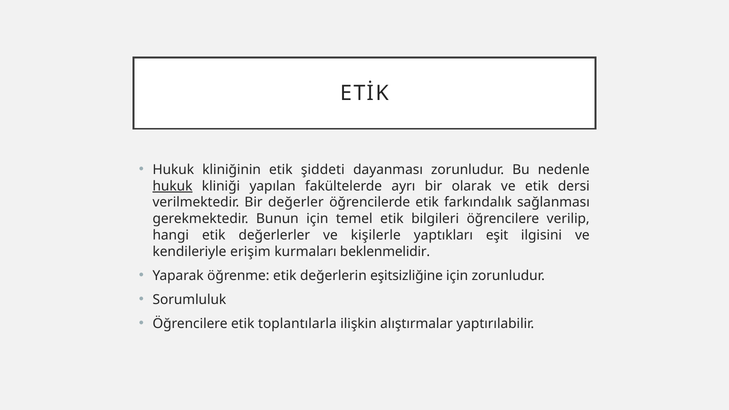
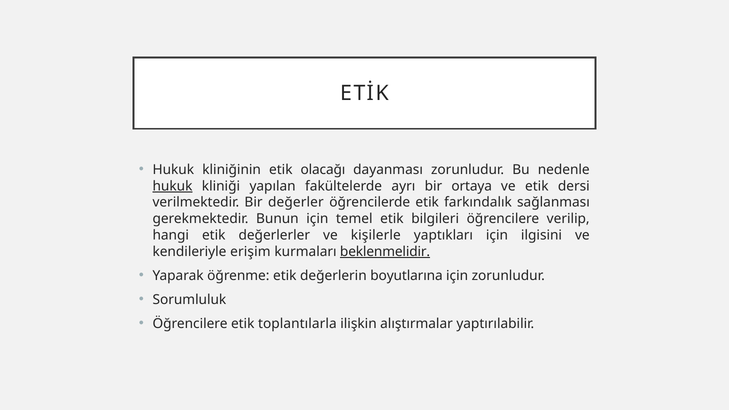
şiddeti: şiddeti -> olacağı
olarak: olarak -> ortaya
yaptıkları eşit: eşit -> için
beklenmelidir underline: none -> present
eşitsizliğine: eşitsizliğine -> boyutlarına
